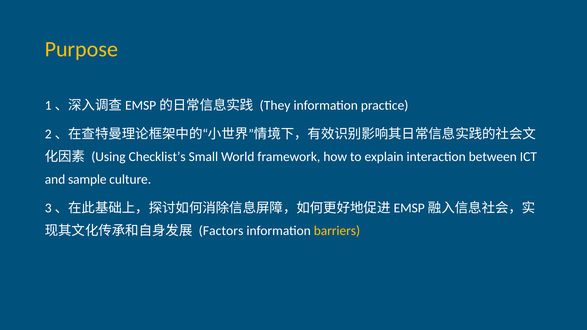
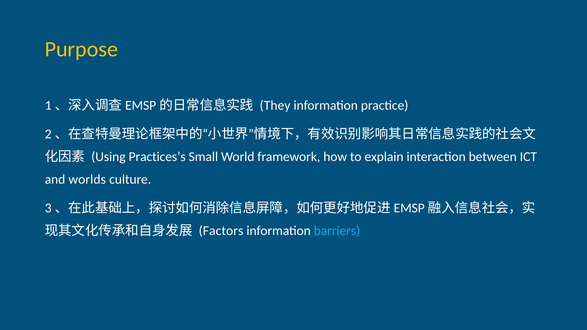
Checklist’s: Checklist’s -> Practices’s
sample: sample -> worlds
barriers colour: yellow -> light blue
